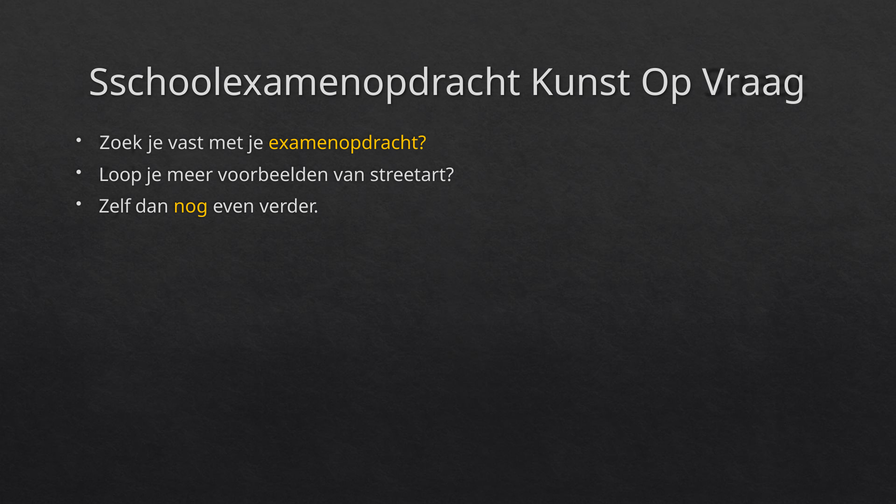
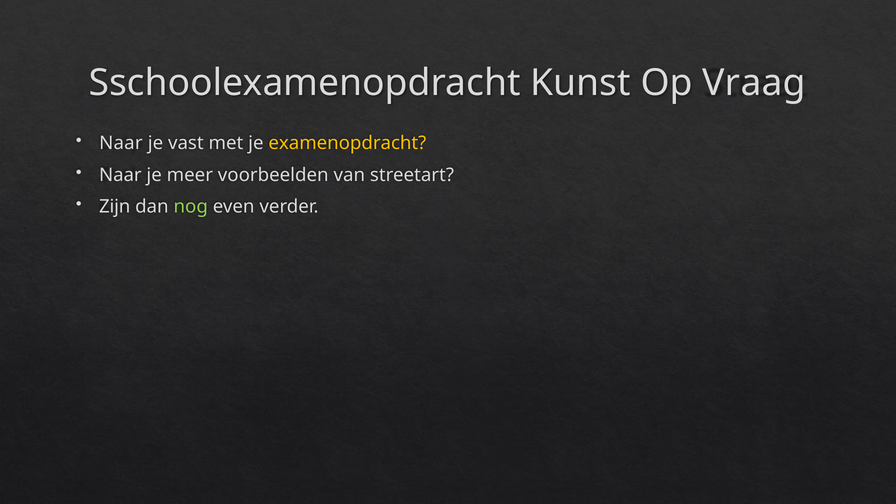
Zoek at (121, 143): Zoek -> Naar
Loop at (120, 175): Loop -> Naar
Zelf: Zelf -> Zijn
nog colour: yellow -> light green
